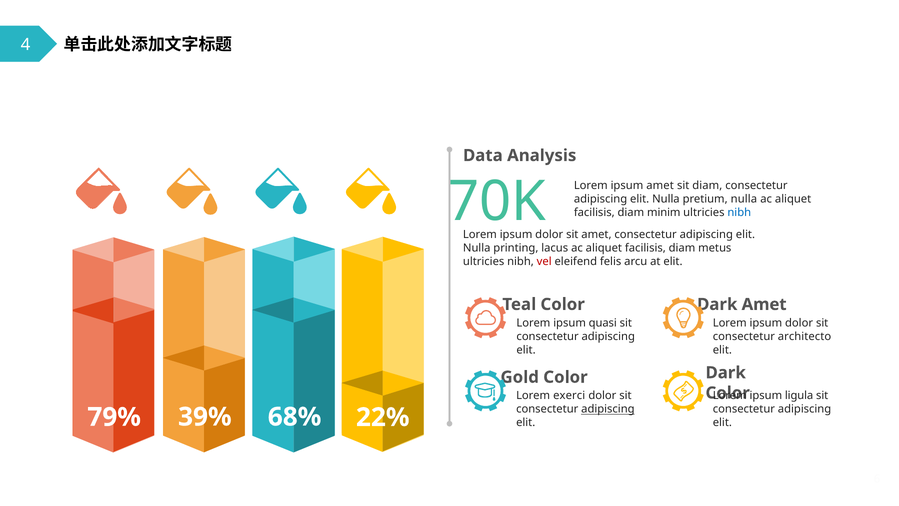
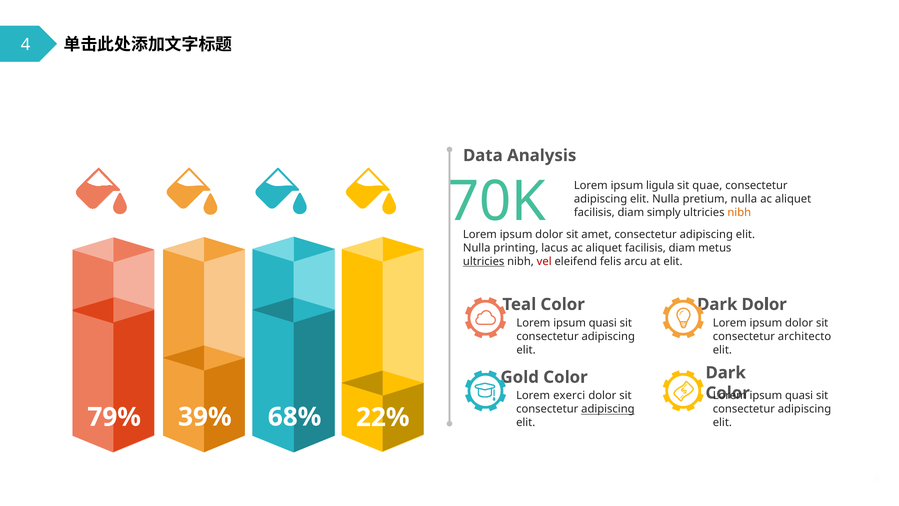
ipsum amet: amet -> ligula
sit diam: diam -> quae
minim: minim -> simply
nibh at (739, 213) colour: blue -> orange
ultricies at (484, 261) underline: none -> present
Amet at (764, 304): Amet -> Dolor
ligula at (799, 396): ligula -> quasi
